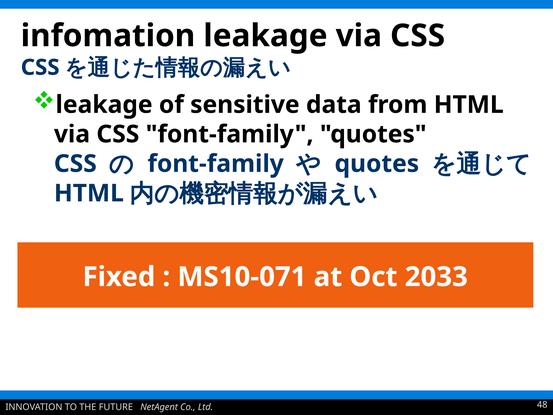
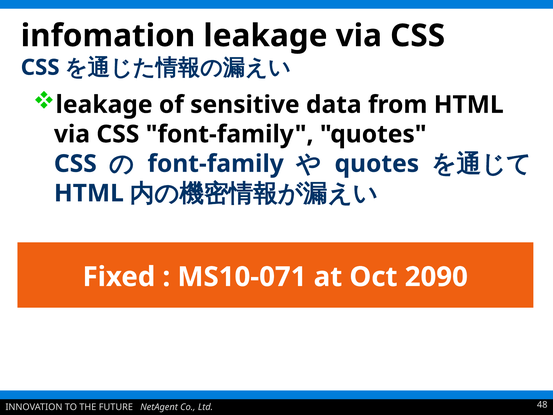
2033: 2033 -> 2090
